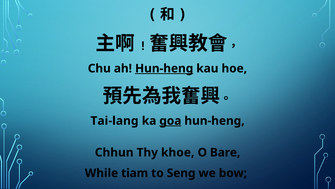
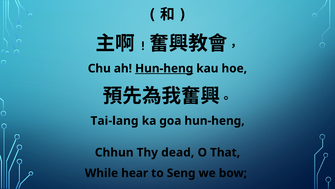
goa underline: present -> none
khoe: khoe -> dead
Bare: Bare -> That
tiam: tiam -> hear
